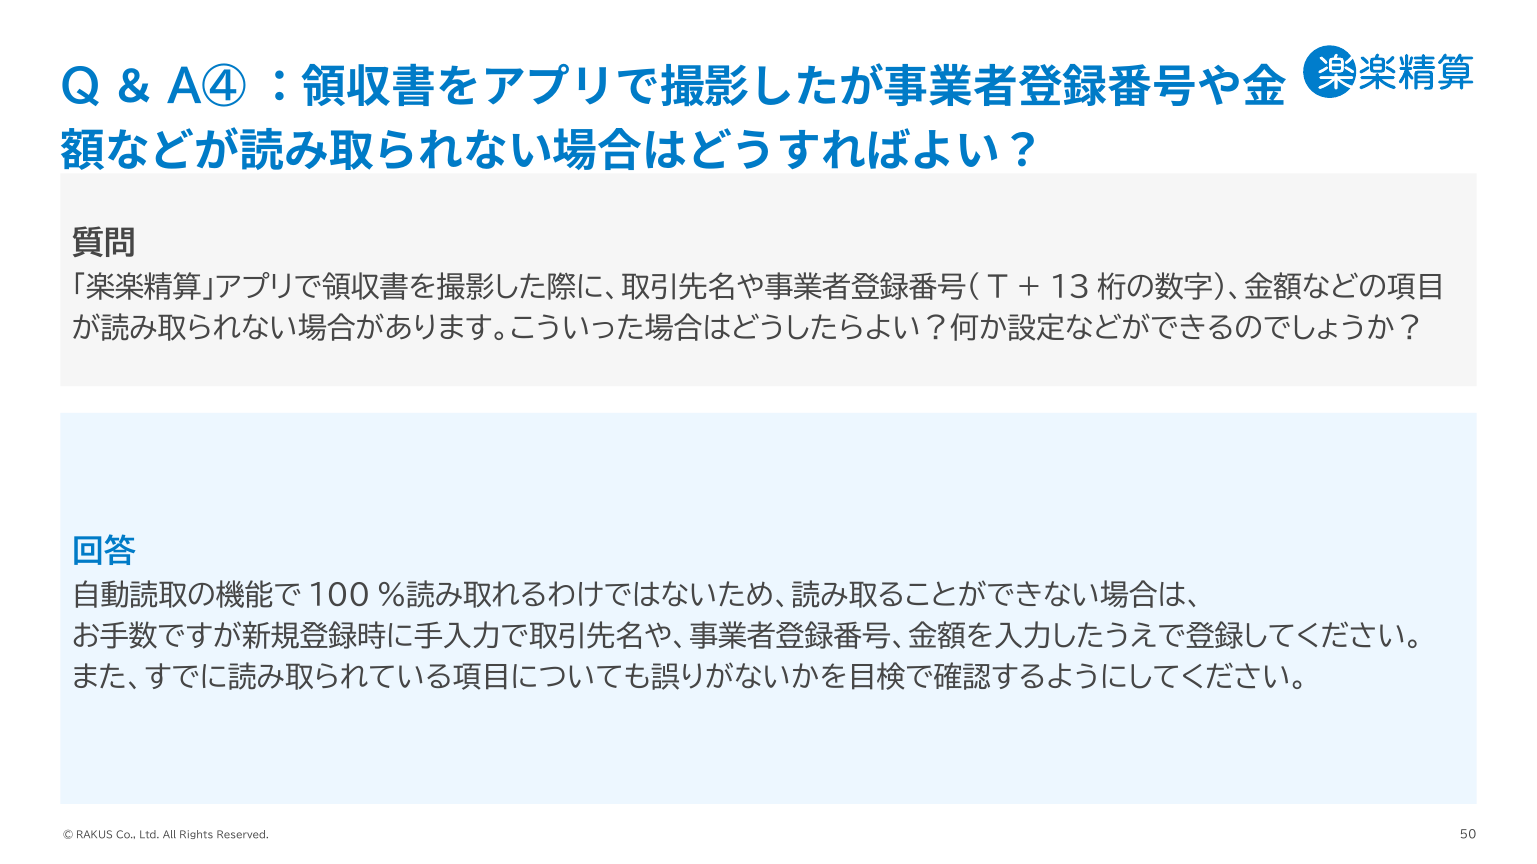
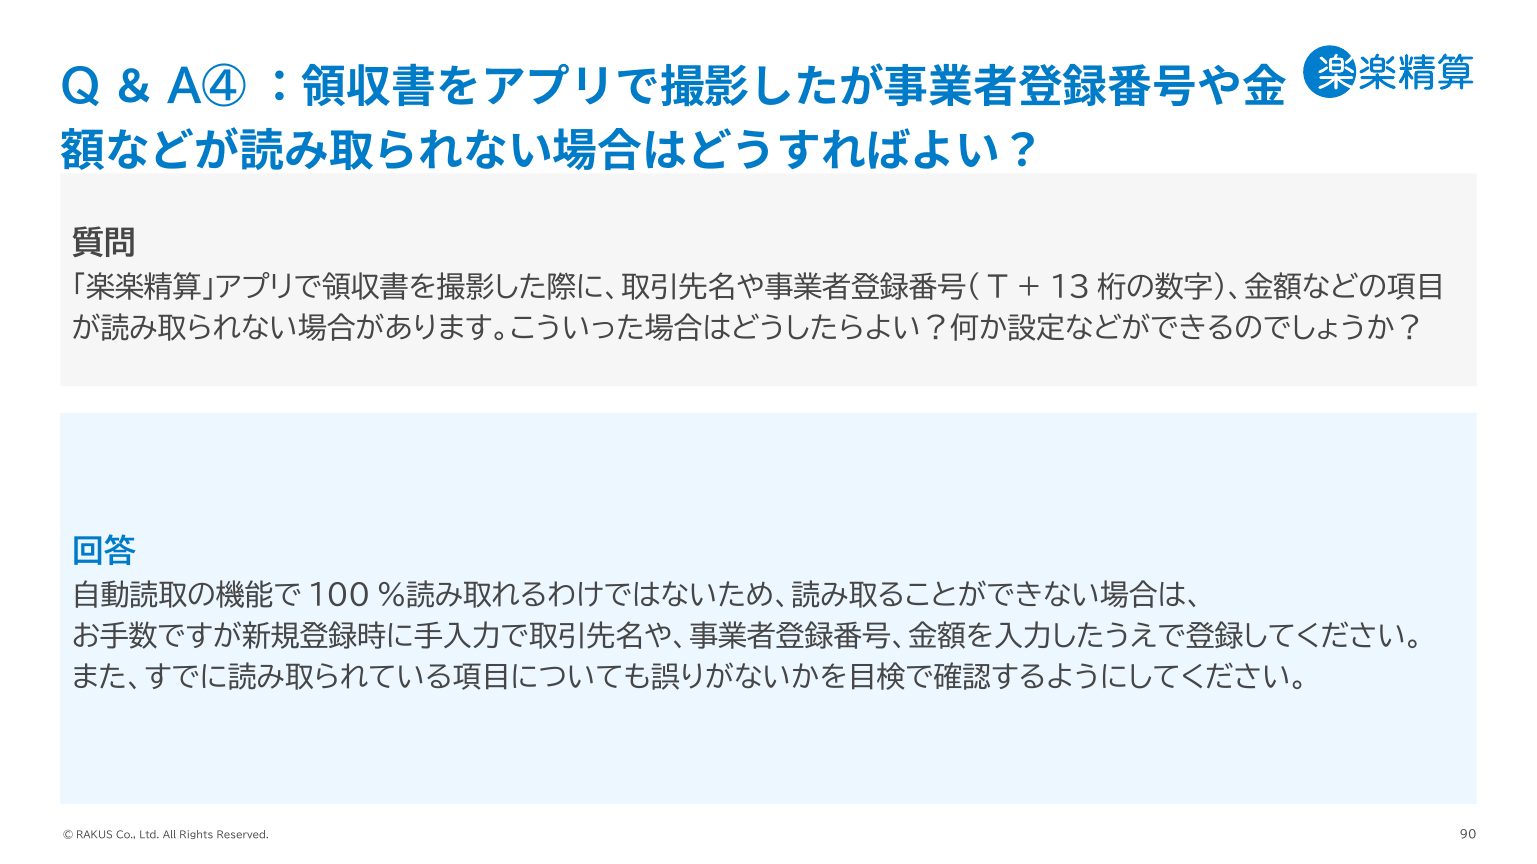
50: 50 -> 90
